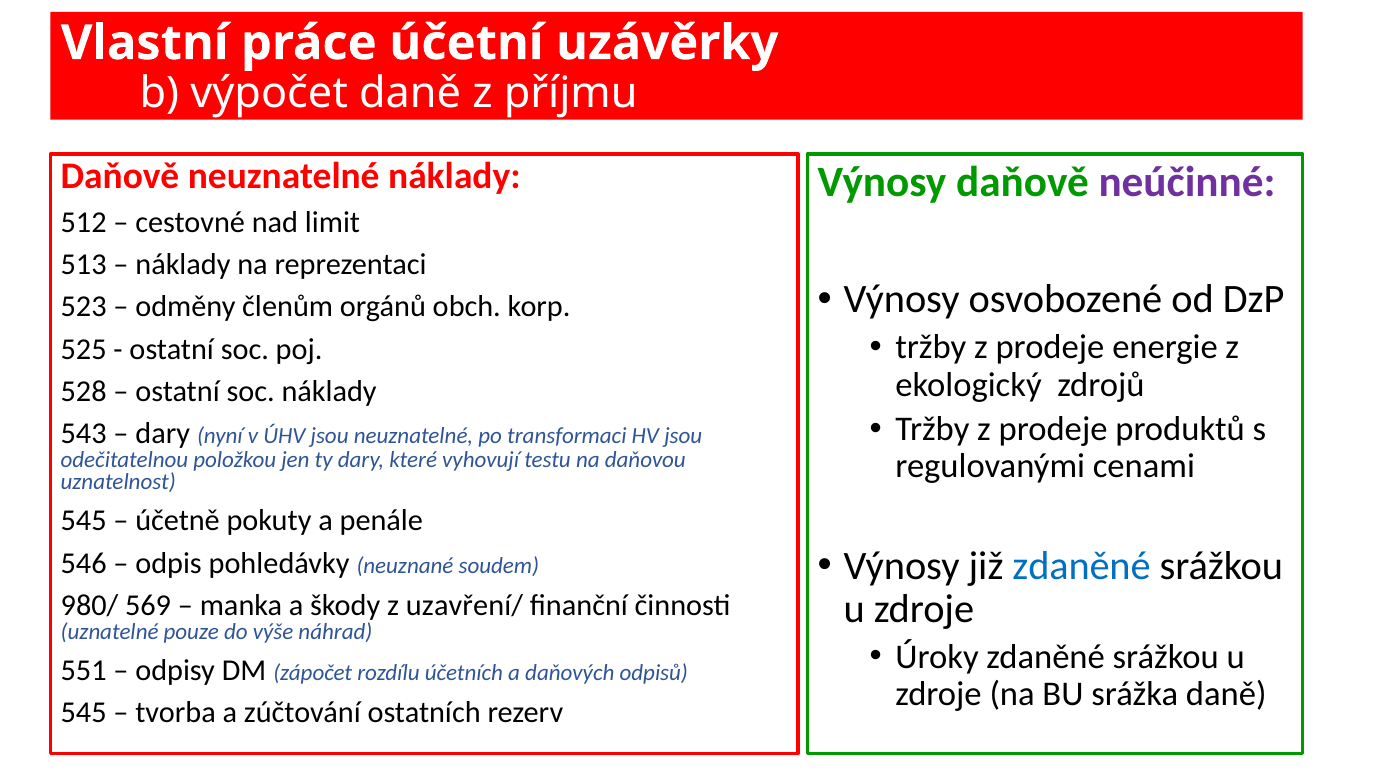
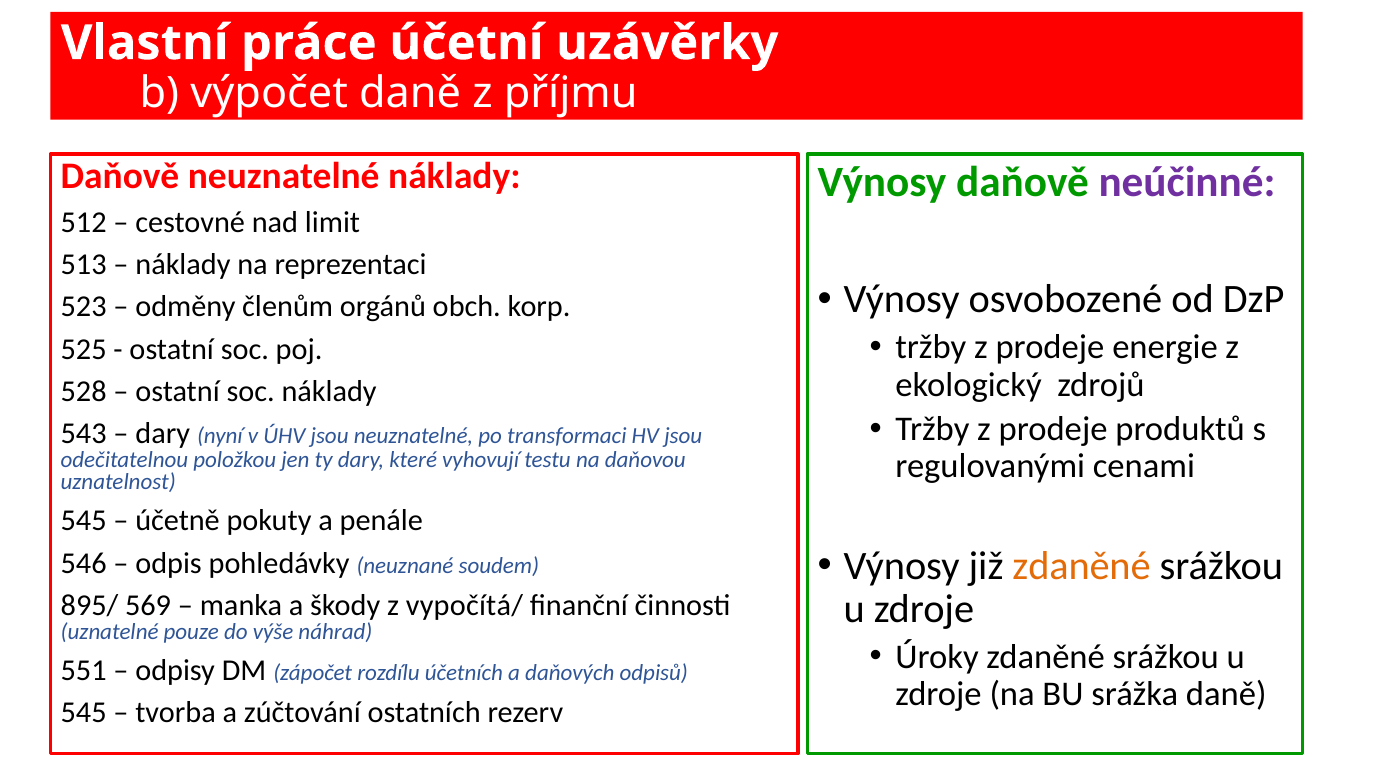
zdaněné at (1082, 566) colour: blue -> orange
980/: 980/ -> 895/
uzavření/: uzavření/ -> vypočítá/
